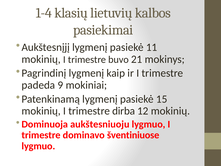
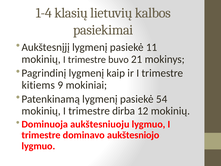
padeda: padeda -> kitiems
15: 15 -> 54
šventiniuose: šventiniuose -> aukštesniojo
